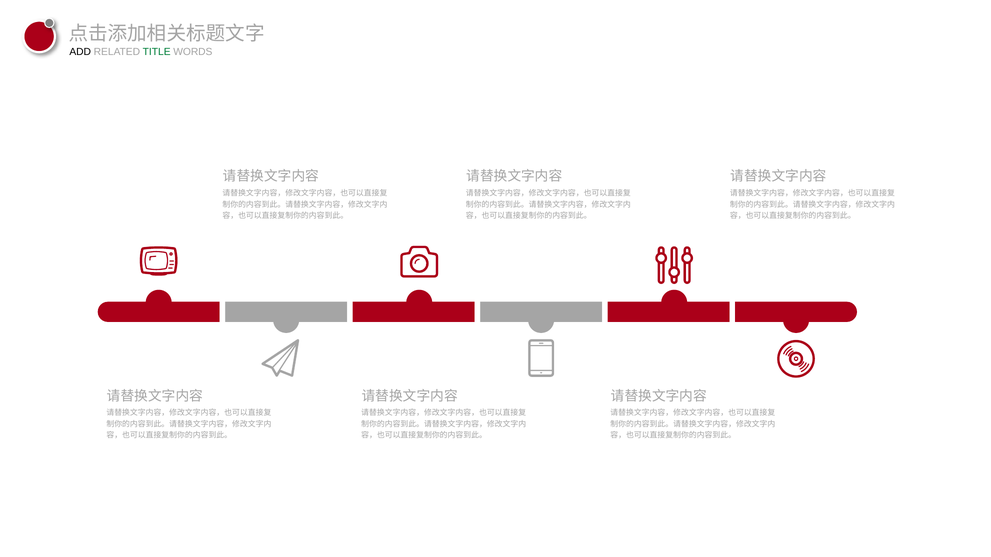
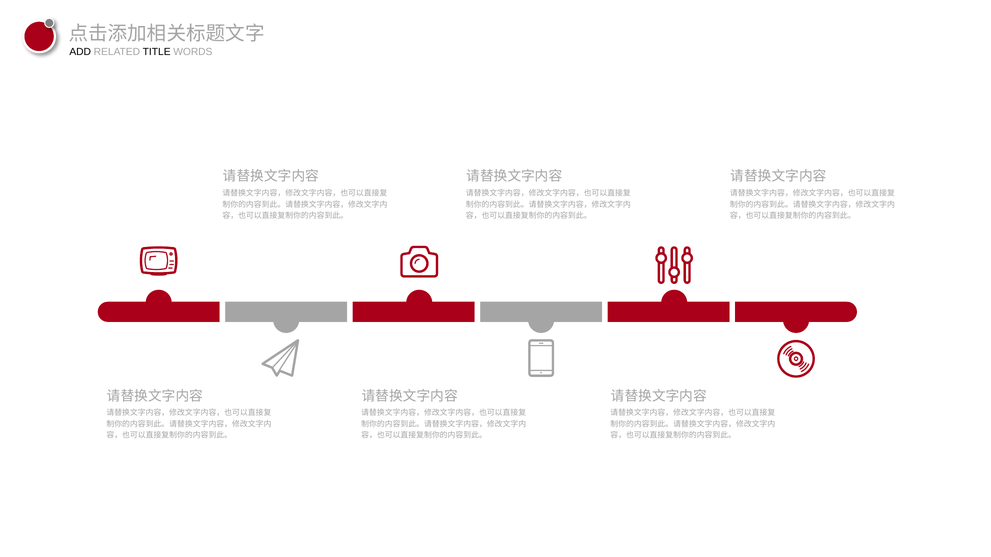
TITLE colour: green -> black
